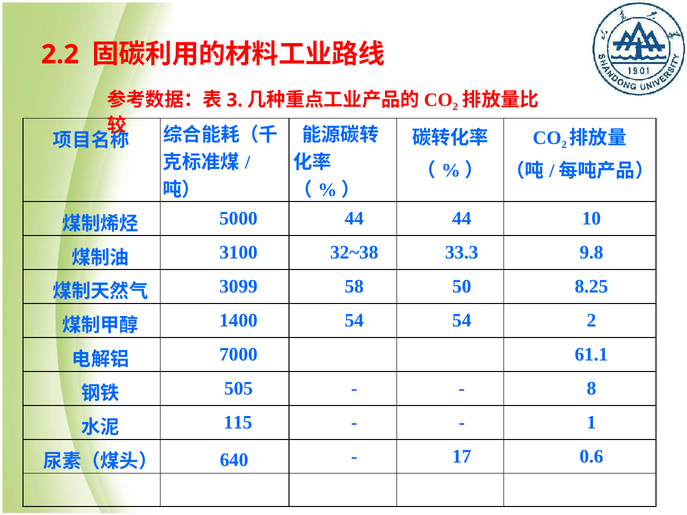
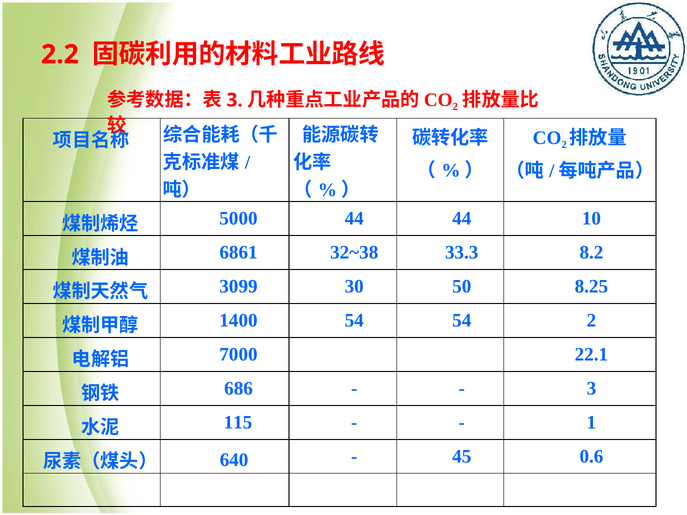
3100: 3100 -> 6861
9.8: 9.8 -> 8.2
58: 58 -> 30
61.1: 61.1 -> 22.1
505: 505 -> 686
8 at (591, 389): 8 -> 3
17: 17 -> 45
